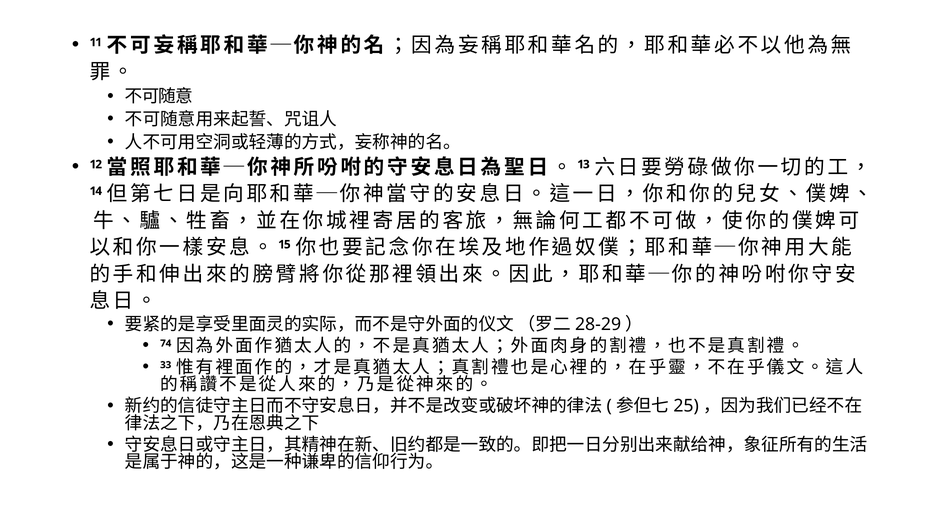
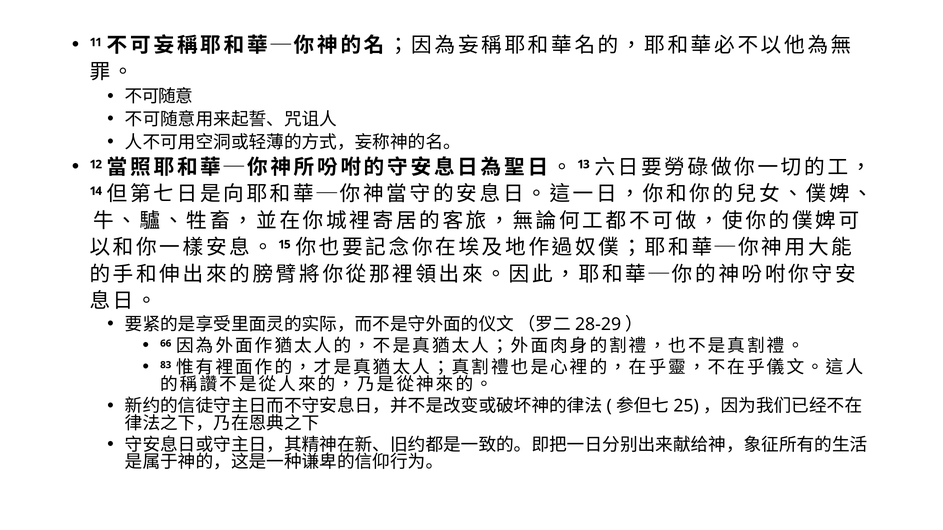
74: 74 -> 66
33: 33 -> 83
